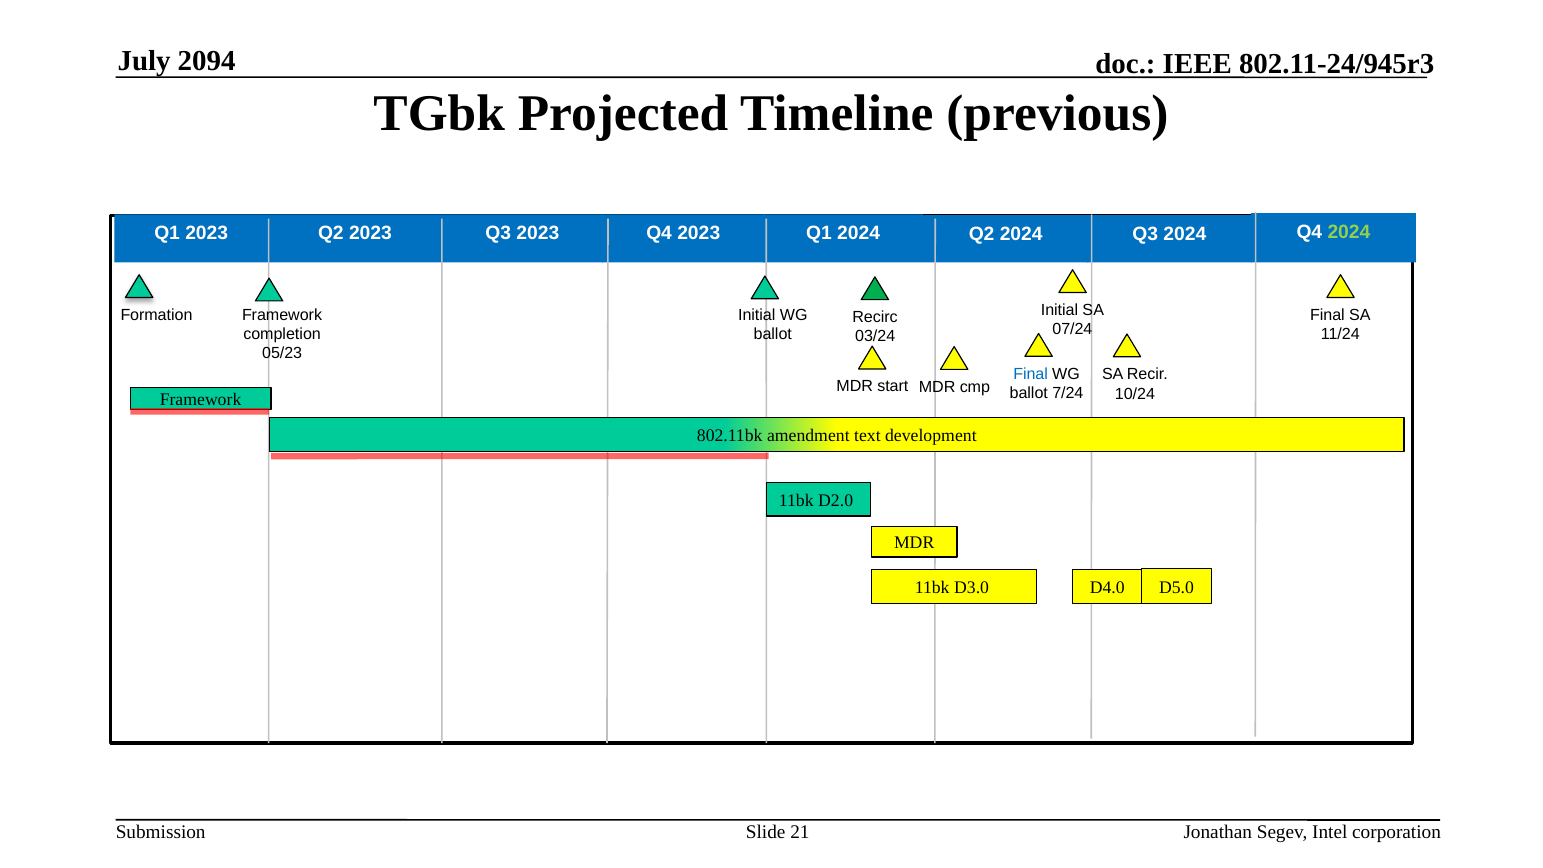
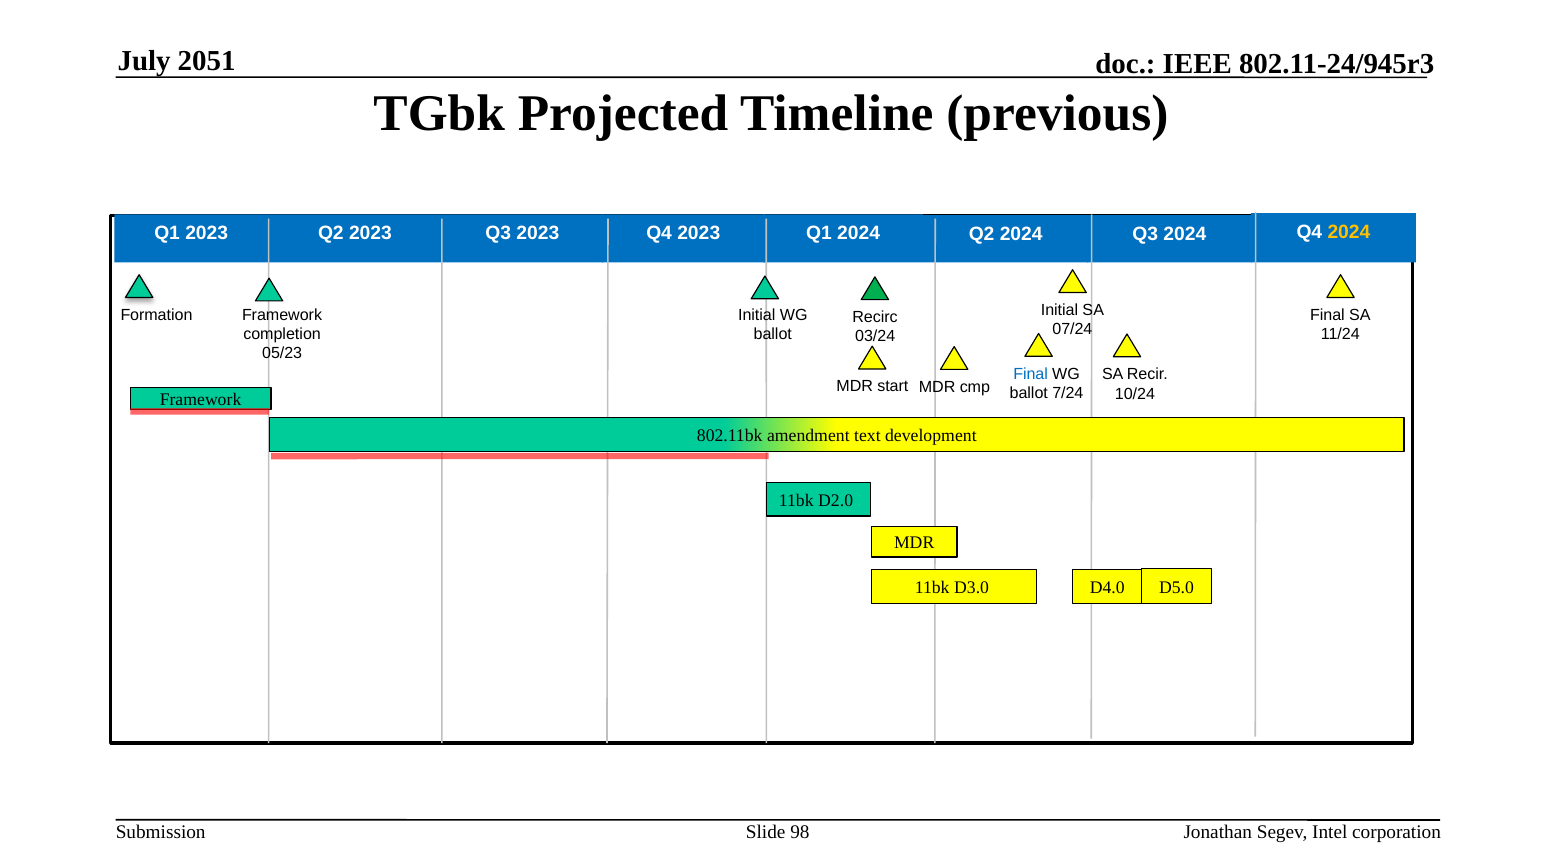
2094: 2094 -> 2051
2024 at (1349, 232) colour: light green -> yellow
21: 21 -> 98
